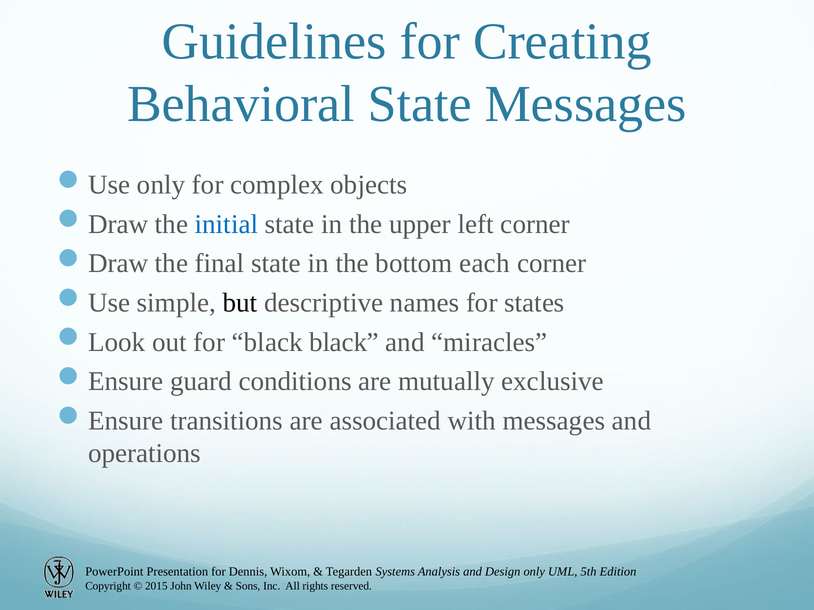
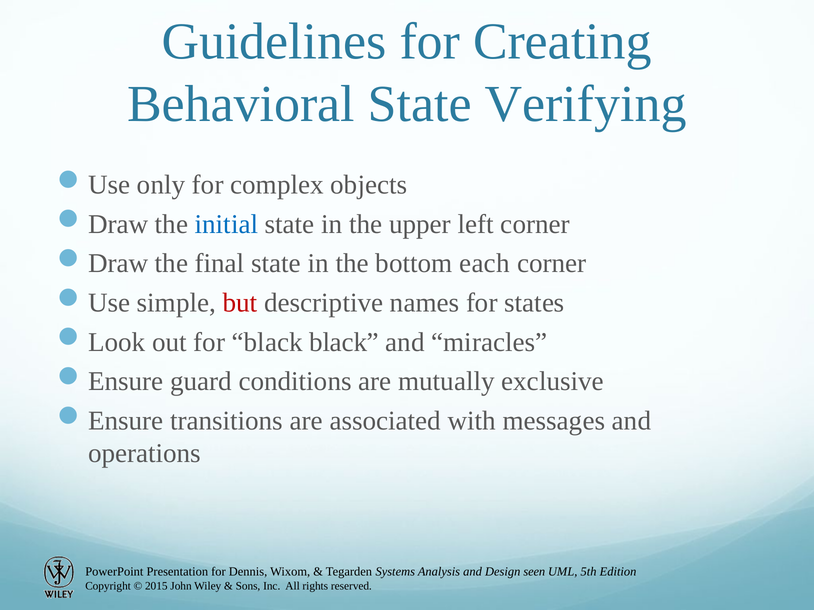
State Messages: Messages -> Verifying
but colour: black -> red
only at (534, 572): only -> seen
